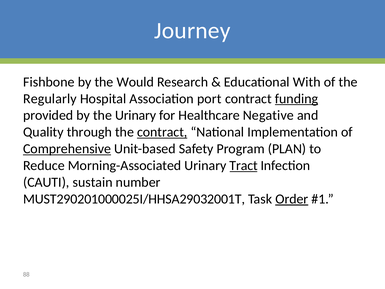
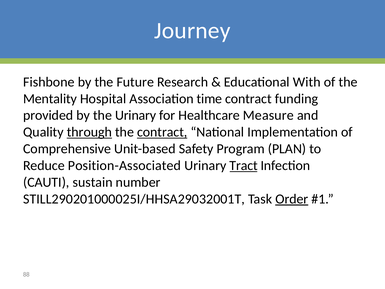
Would: Would -> Future
Regularly: Regularly -> Mentality
port: port -> time
funding underline: present -> none
Negative: Negative -> Measure
through underline: none -> present
Comprehensive underline: present -> none
Morning-Associated: Morning-Associated -> Position-Associated
MUST290201000025I/HHSA29032001T: MUST290201000025I/HHSA29032001T -> STILL290201000025I/HHSA29032001T
